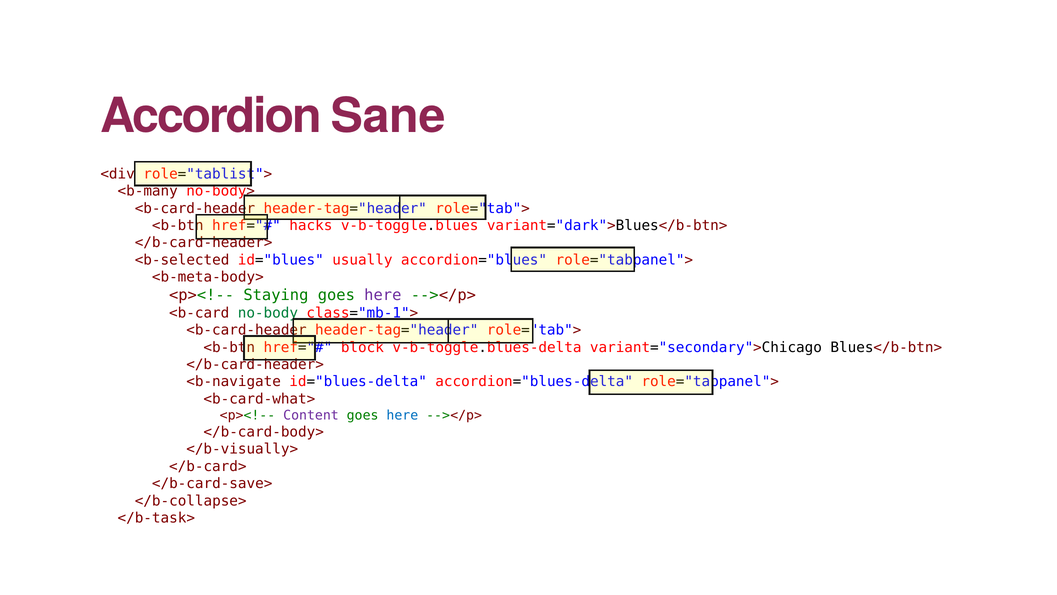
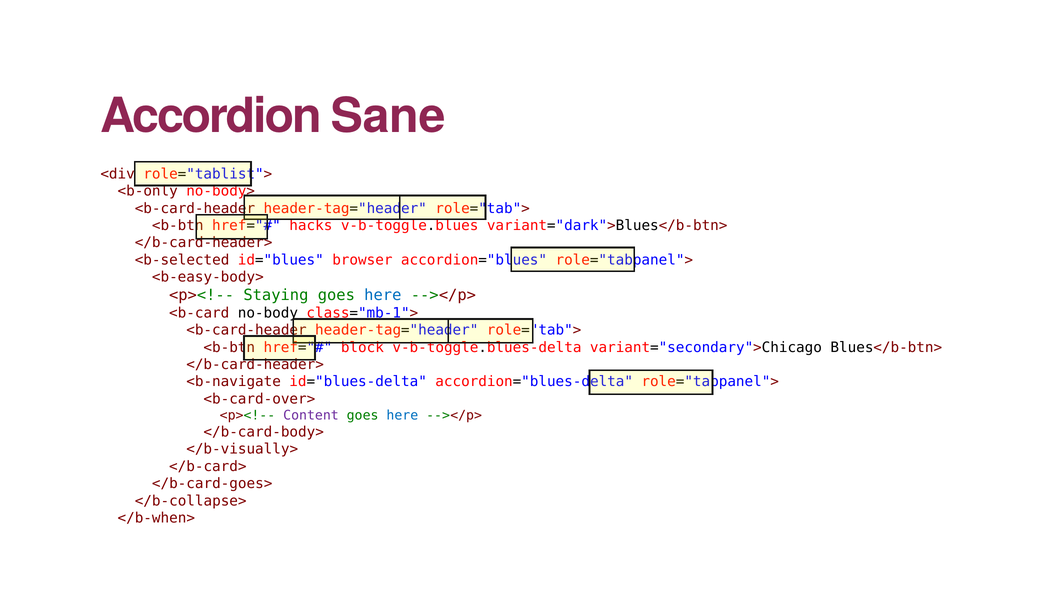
<b-many: <b-many -> <b-only
usually: usually -> browser
<b-meta-body>: <b-meta-body> -> <b-easy-body>
here at (383, 295) colour: purple -> blue
no-body colour: green -> black
<b-card-what>: <b-card-what> -> <b-card-over>
</b-card-save>: </b-card-save> -> </b-card-goes>
</b-task>: </b-task> -> </b-when>
